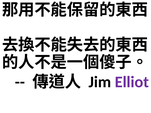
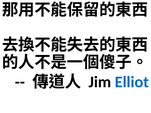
Elliot colour: purple -> blue
